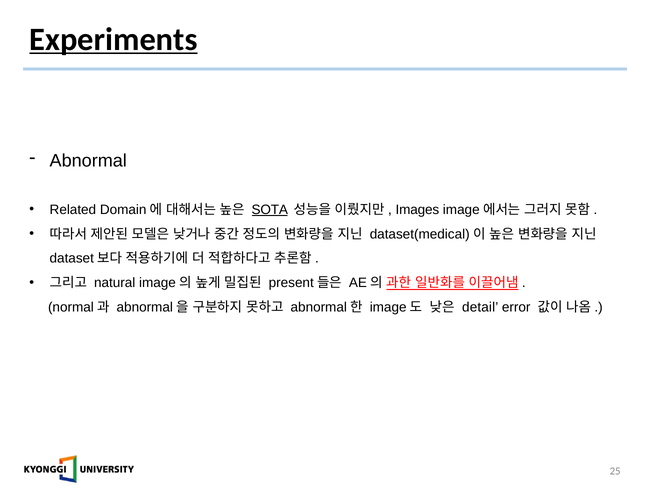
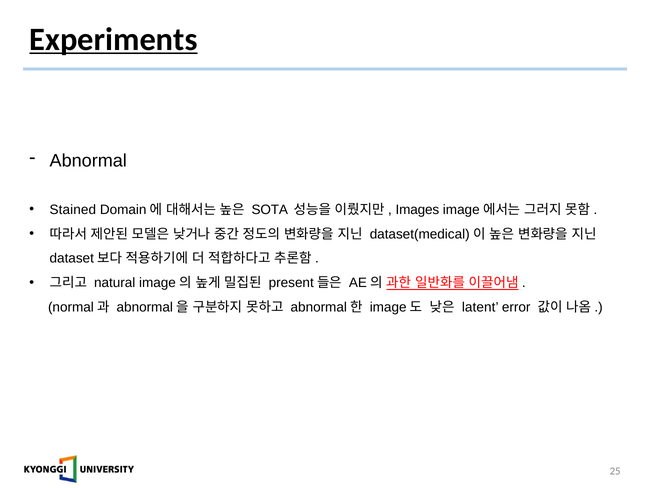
Related: Related -> Stained
SOTA underline: present -> none
detail: detail -> latent
